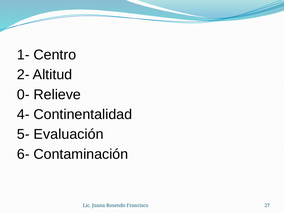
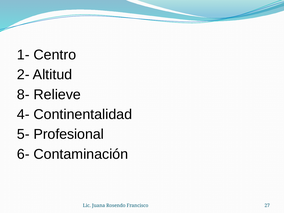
0-: 0- -> 8-
Evaluación: Evaluación -> Profesional
